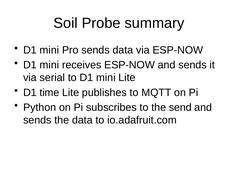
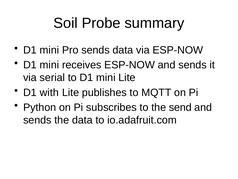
time: time -> with
